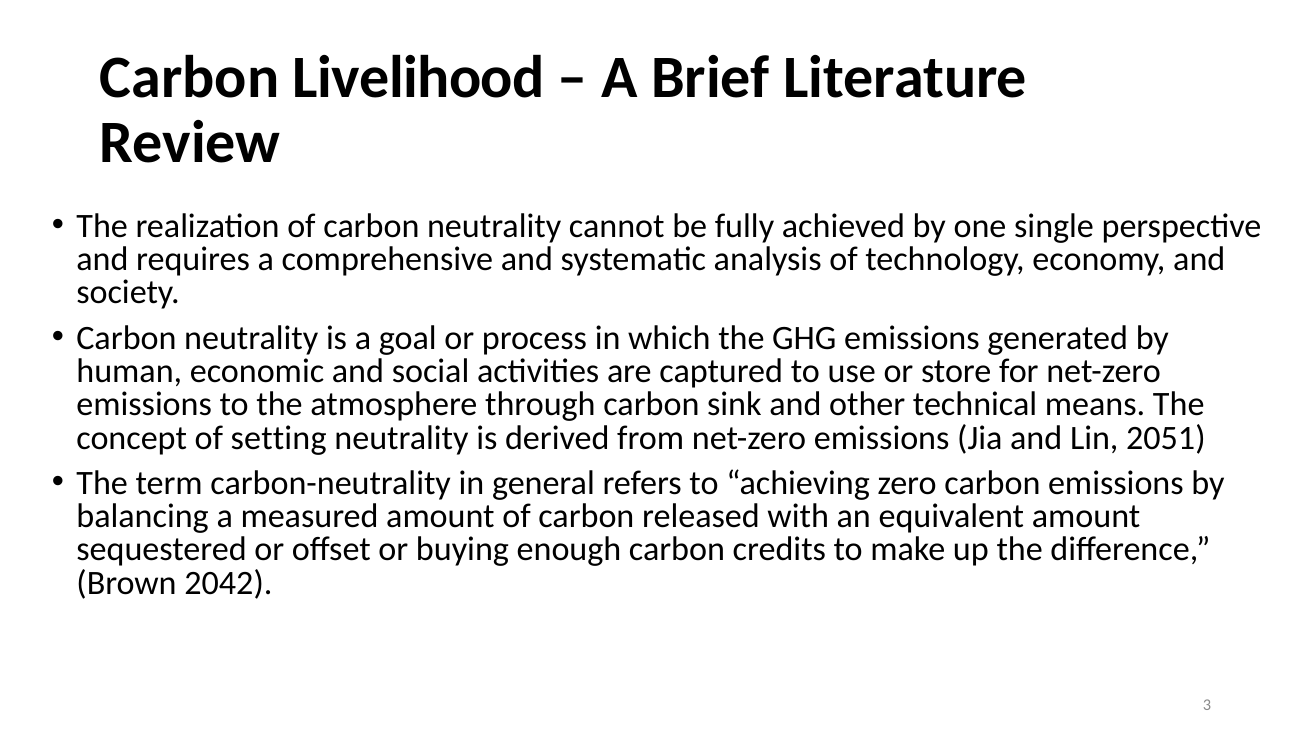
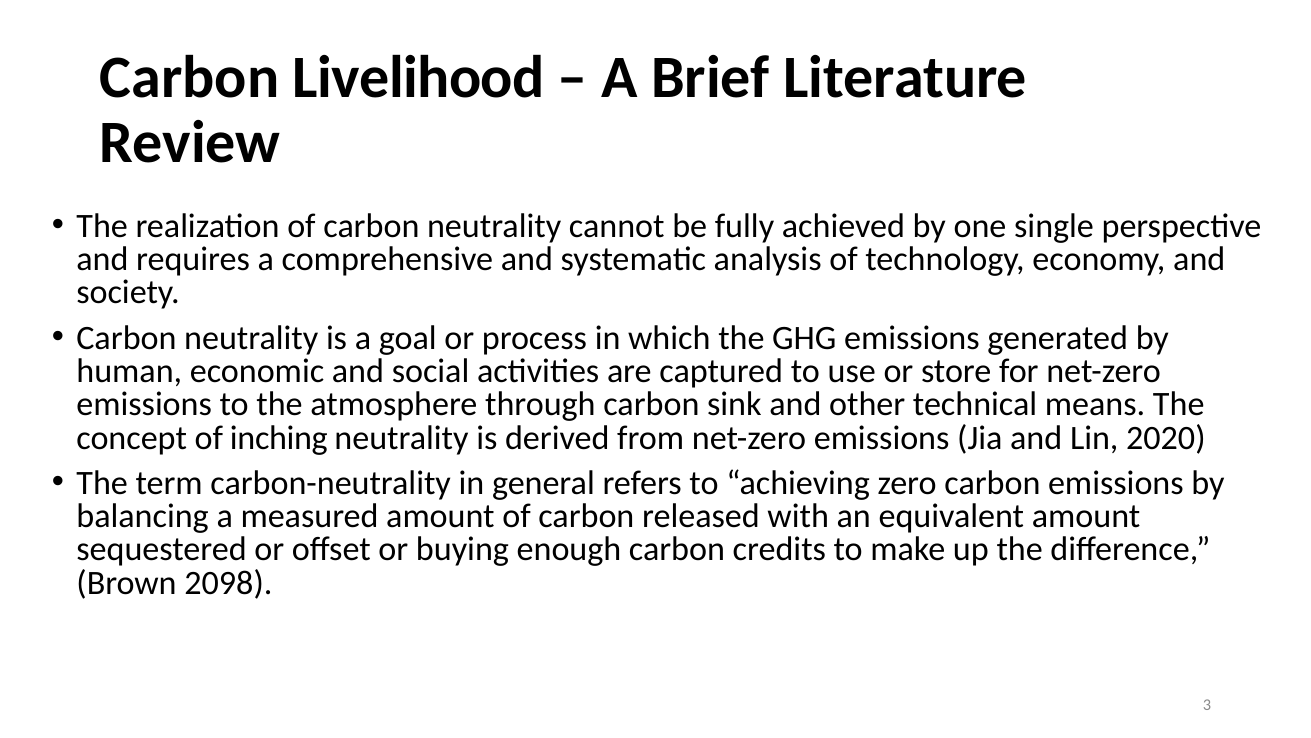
setting: setting -> inching
2051: 2051 -> 2020
2042: 2042 -> 2098
